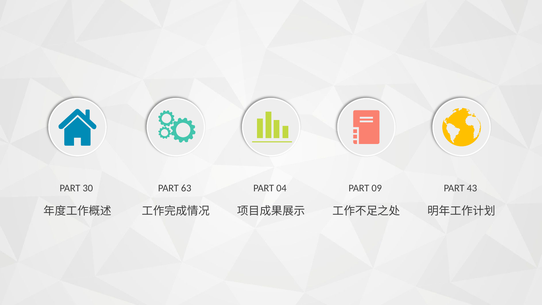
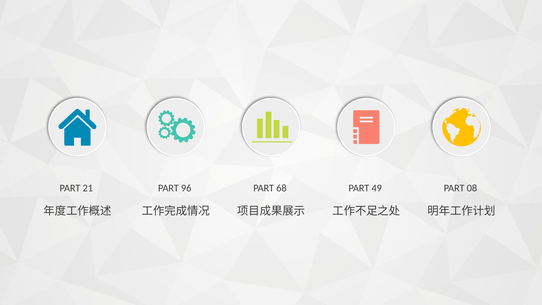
30: 30 -> 21
63: 63 -> 96
04: 04 -> 68
09: 09 -> 49
43: 43 -> 08
